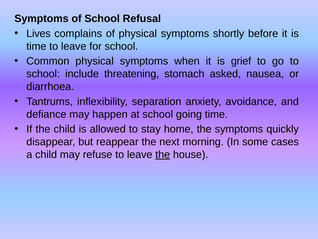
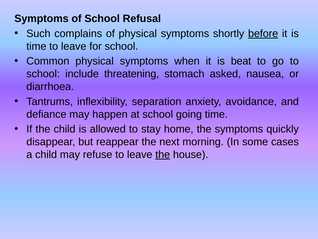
Lives: Lives -> Such
before underline: none -> present
grief: grief -> beat
